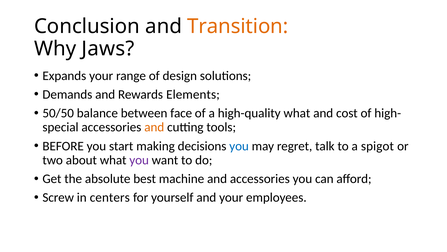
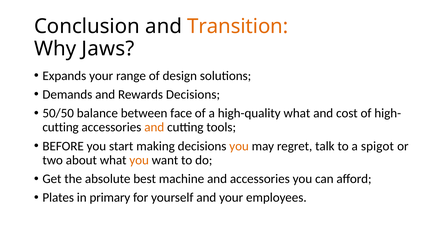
Rewards Elements: Elements -> Decisions
special at (61, 127): special -> cutting
you at (239, 146) colour: blue -> orange
you at (139, 160) colour: purple -> orange
Screw: Screw -> Plates
centers: centers -> primary
